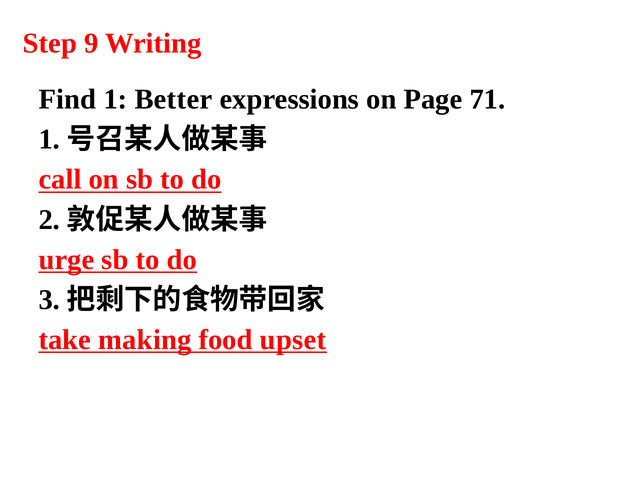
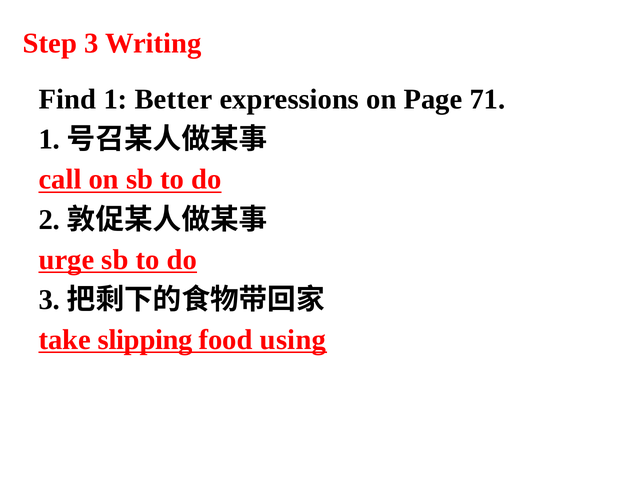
Step 9: 9 -> 3
making: making -> slipping
upset: upset -> using
